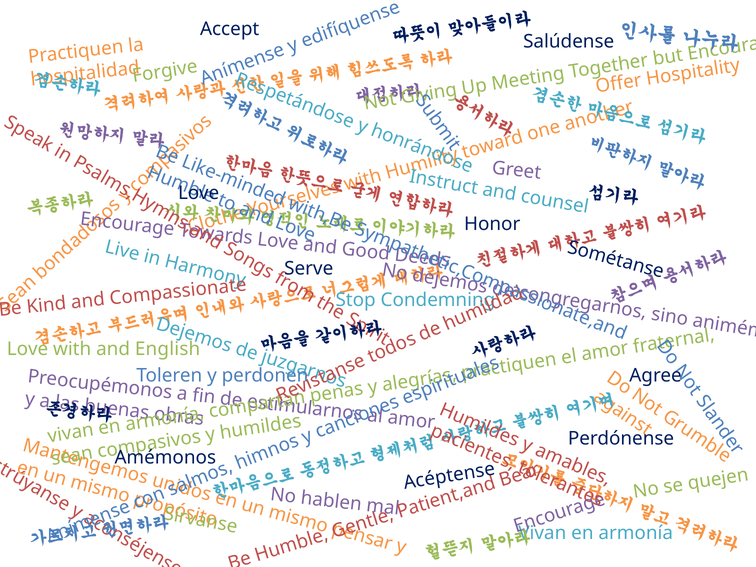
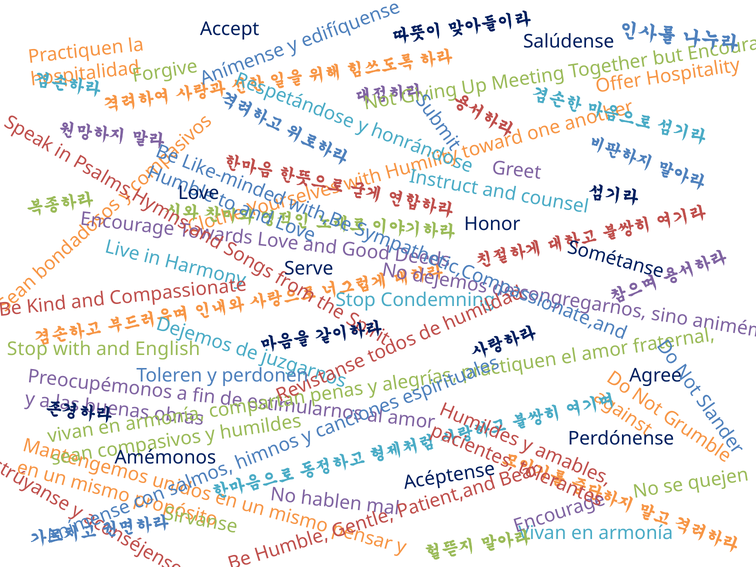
Love at (28, 349): Love -> Stop
